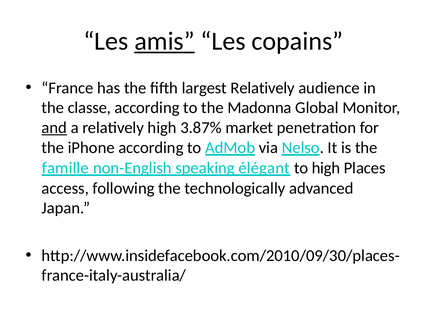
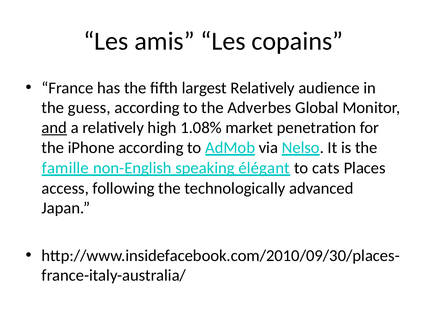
amis underline: present -> none
classe: classe -> guess
Madonna: Madonna -> Adverbes
3.87%: 3.87% -> 1.08%
to high: high -> cats
